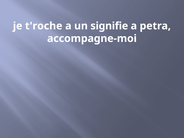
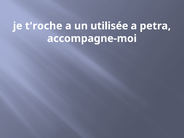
signifie: signifie -> utilisée
